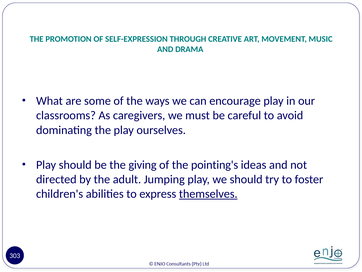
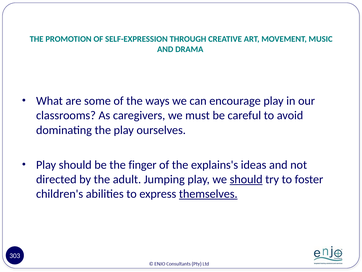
giving: giving -> finger
pointing's: pointing's -> explains's
should at (246, 179) underline: none -> present
